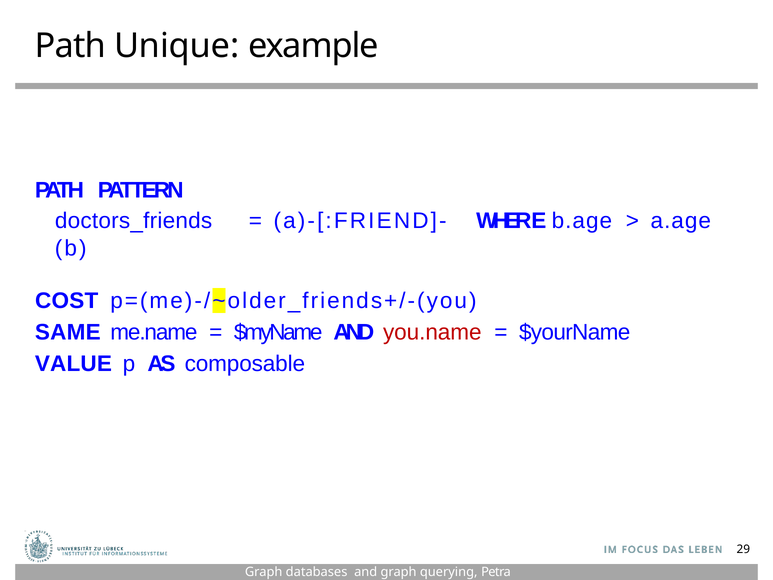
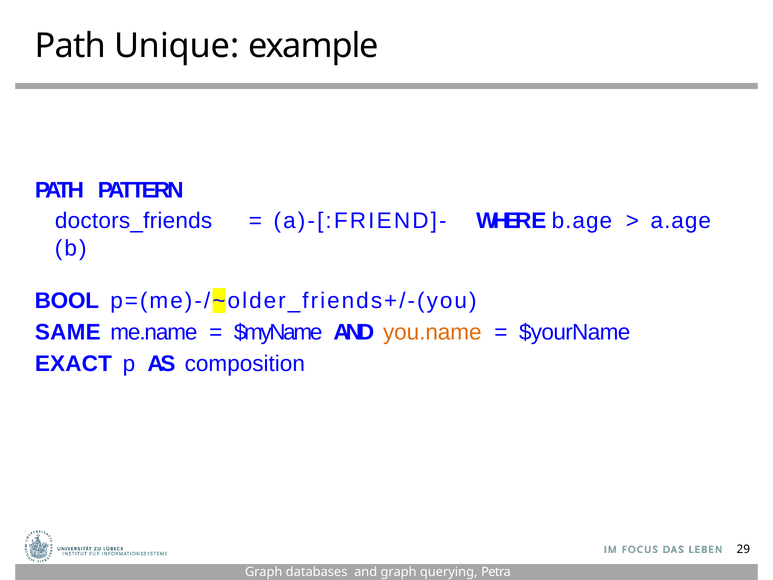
COST: COST -> BOOL
you.name colour: red -> orange
VALUE: VALUE -> EXACT
composable: composable -> composition
